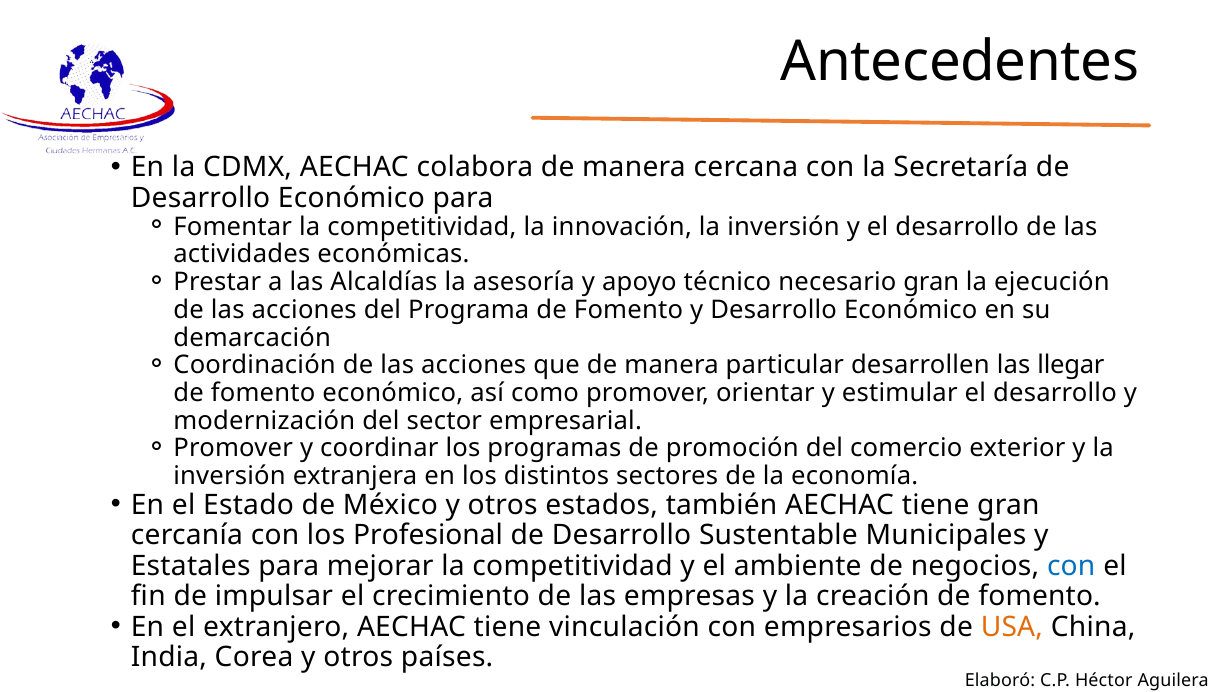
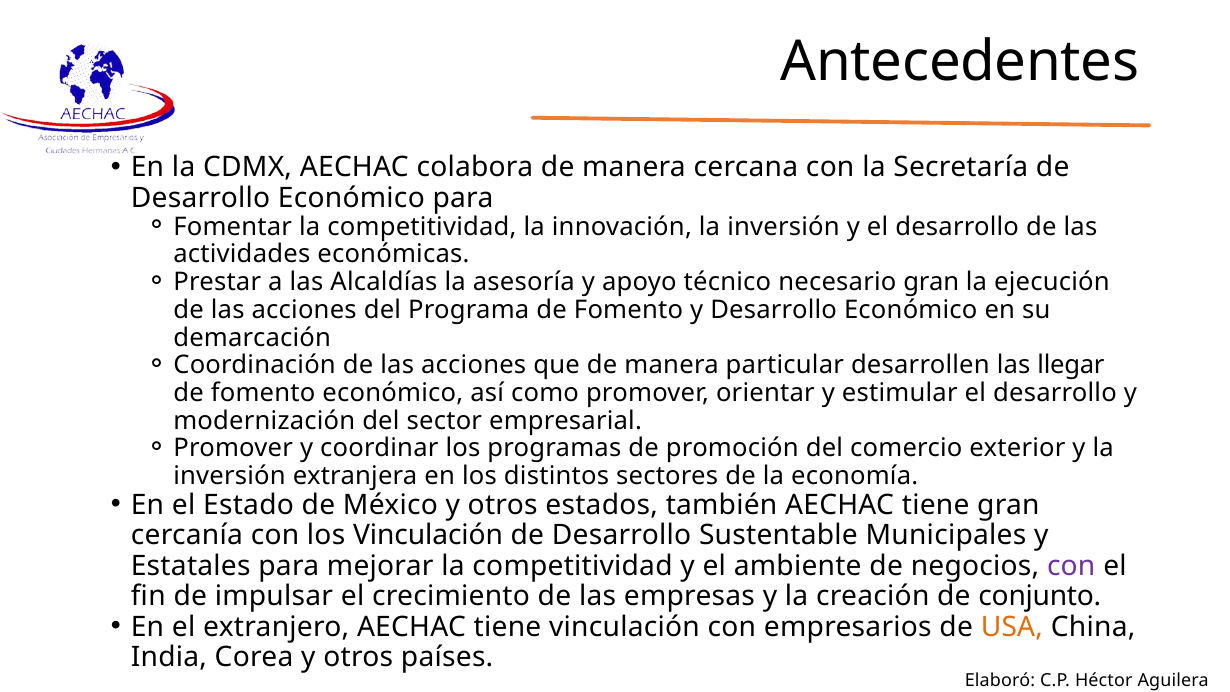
los Profesional: Profesional -> Vinculación
con at (1071, 566) colour: blue -> purple
creación de fomento: fomento -> conjunto
